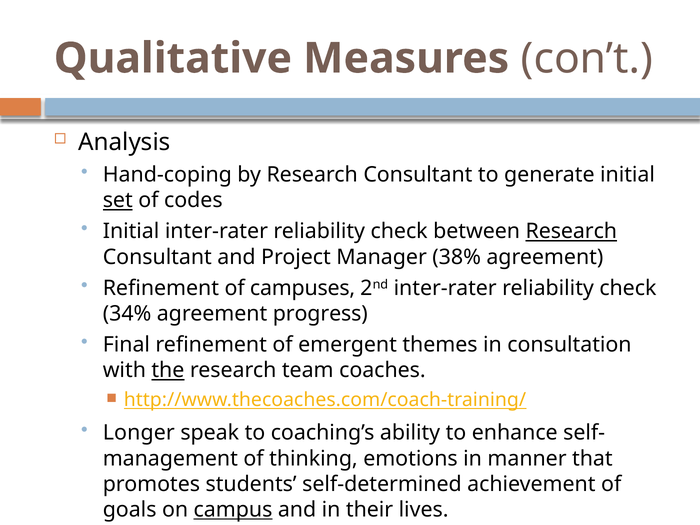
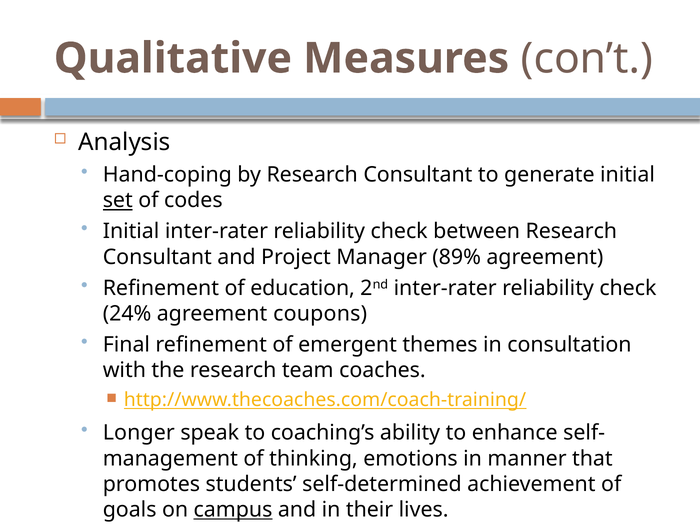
Research at (571, 231) underline: present -> none
38%: 38% -> 89%
campuses: campuses -> education
34%: 34% -> 24%
progress: progress -> coupons
the underline: present -> none
